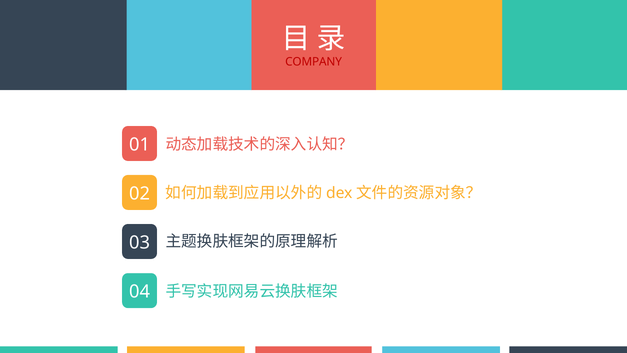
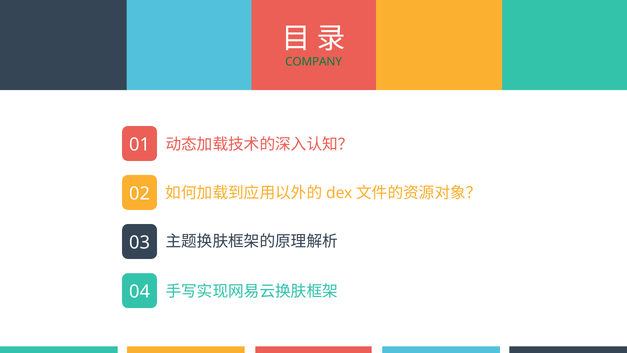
COMPANY colour: red -> green
